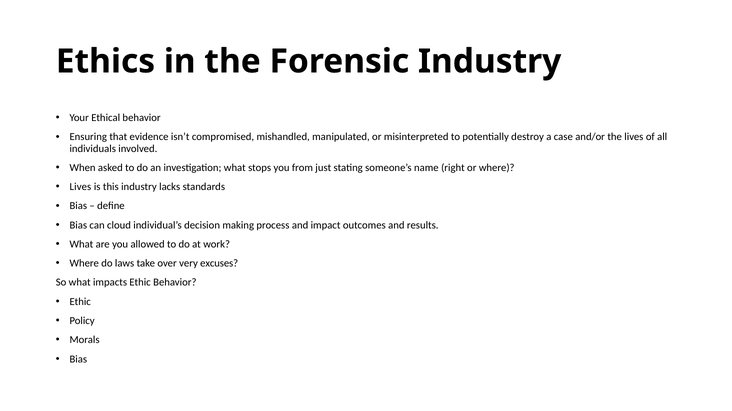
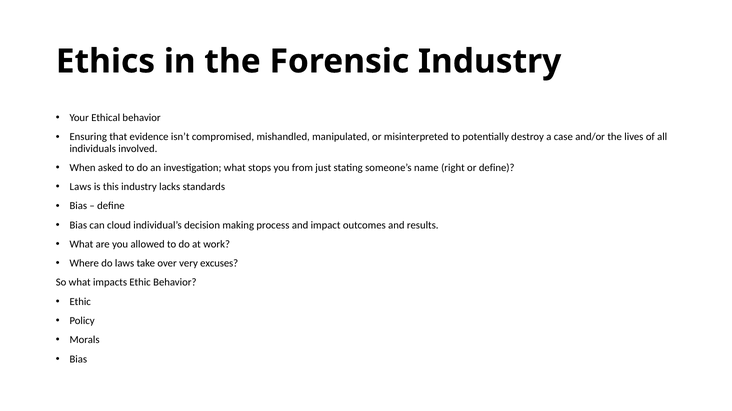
or where: where -> define
Lives at (80, 187): Lives -> Laws
